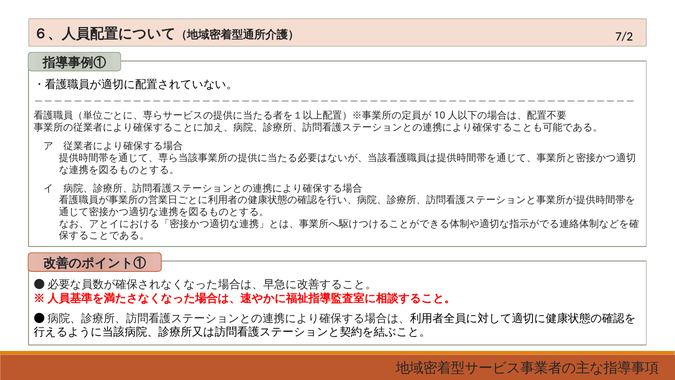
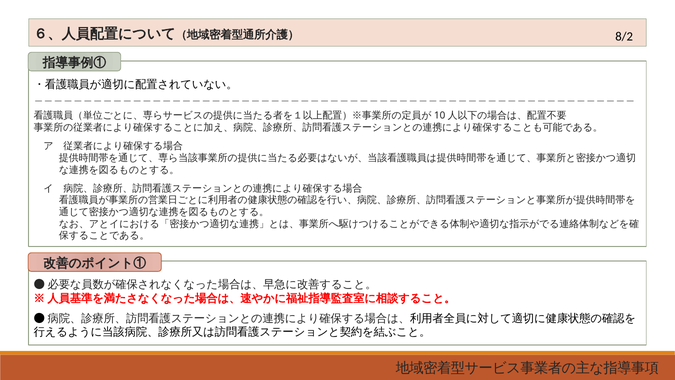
7/2: 7/2 -> 8/2
